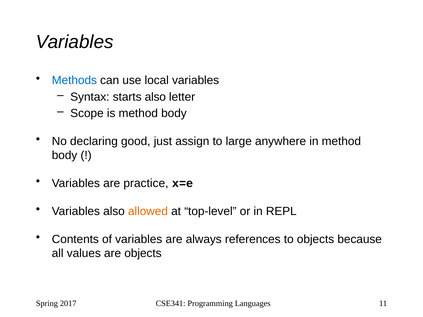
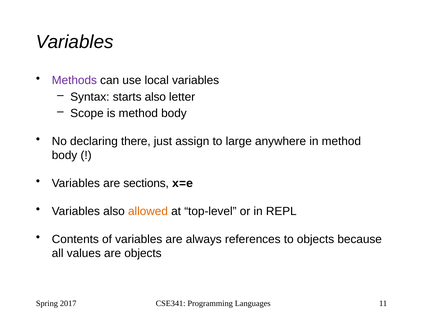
Methods colour: blue -> purple
good: good -> there
practice: practice -> sections
